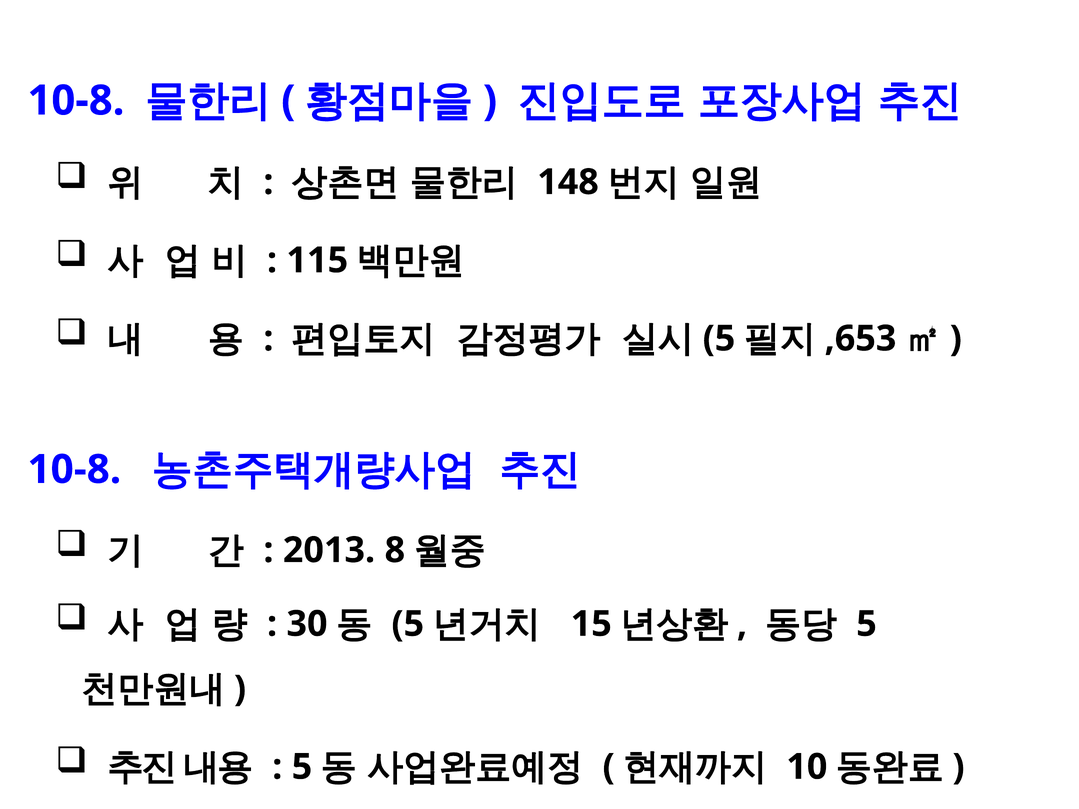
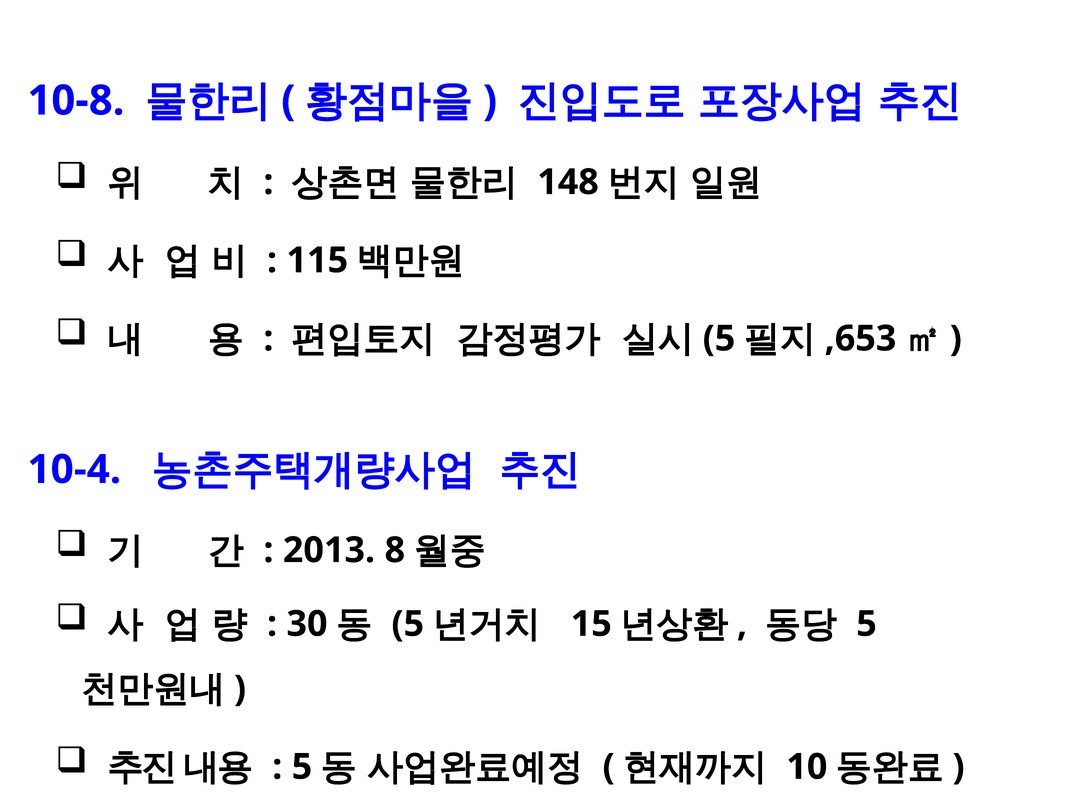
10-8 at (74, 470): 10-8 -> 10-4
